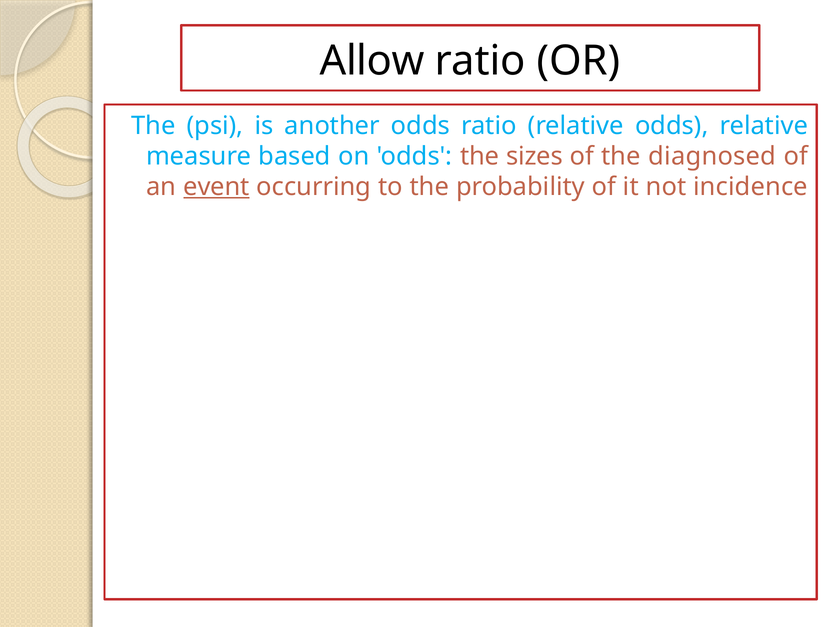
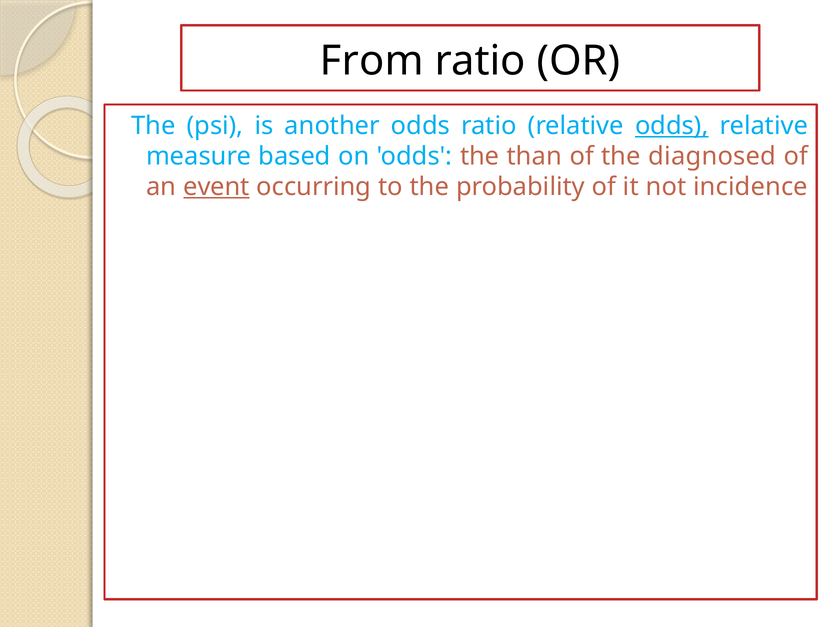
Allow: Allow -> From
odds at (672, 126) underline: none -> present
sizes: sizes -> than
